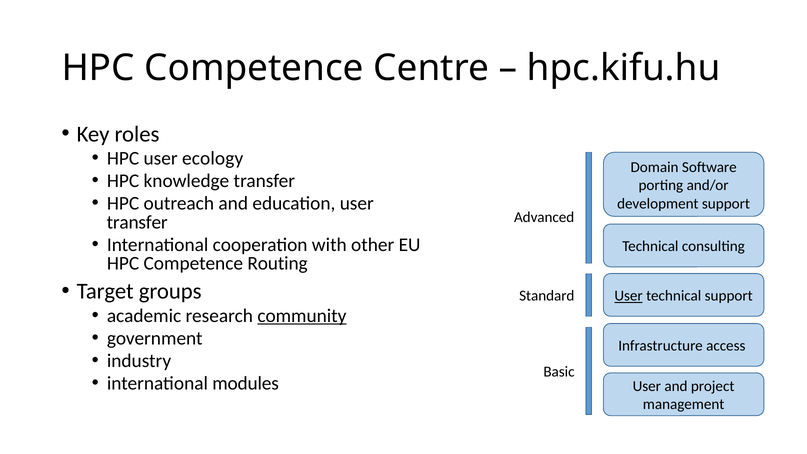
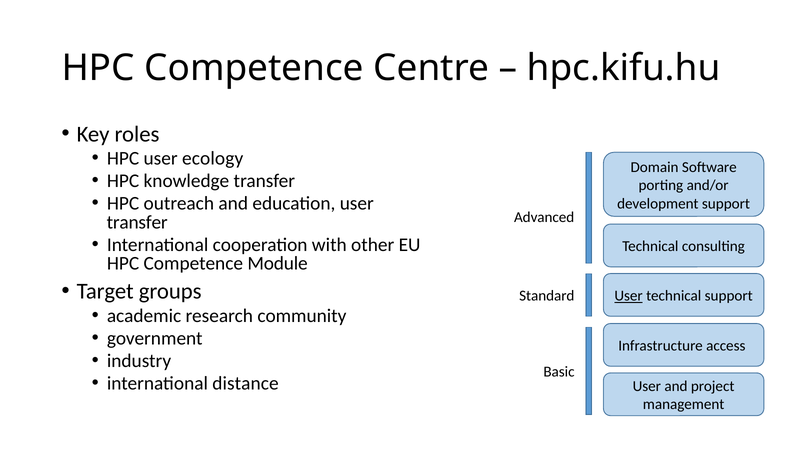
Routing: Routing -> Module
community underline: present -> none
modules: modules -> distance
